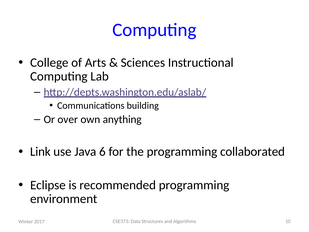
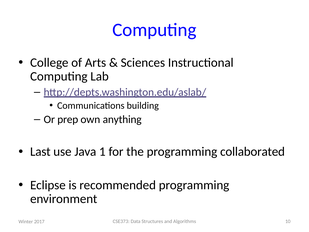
over: over -> prep
Link: Link -> Last
6: 6 -> 1
